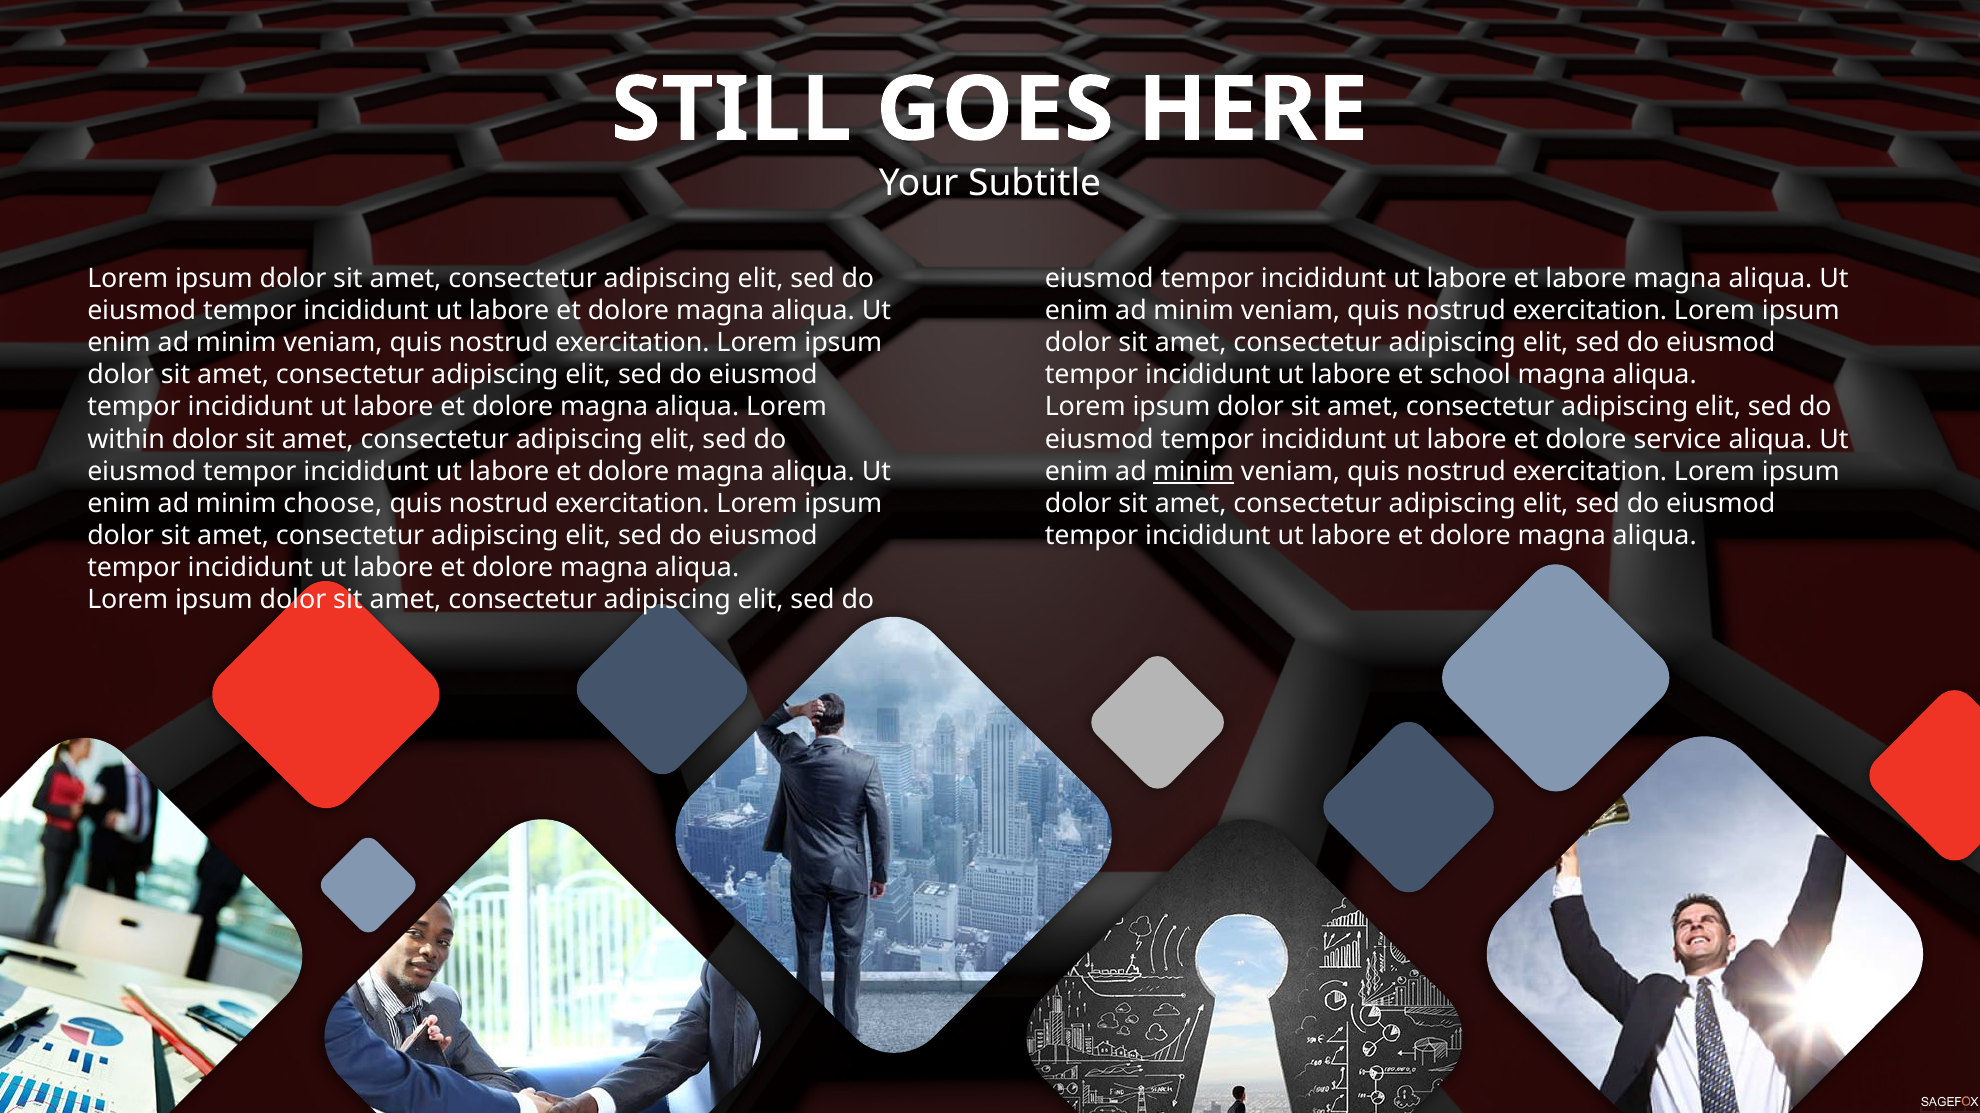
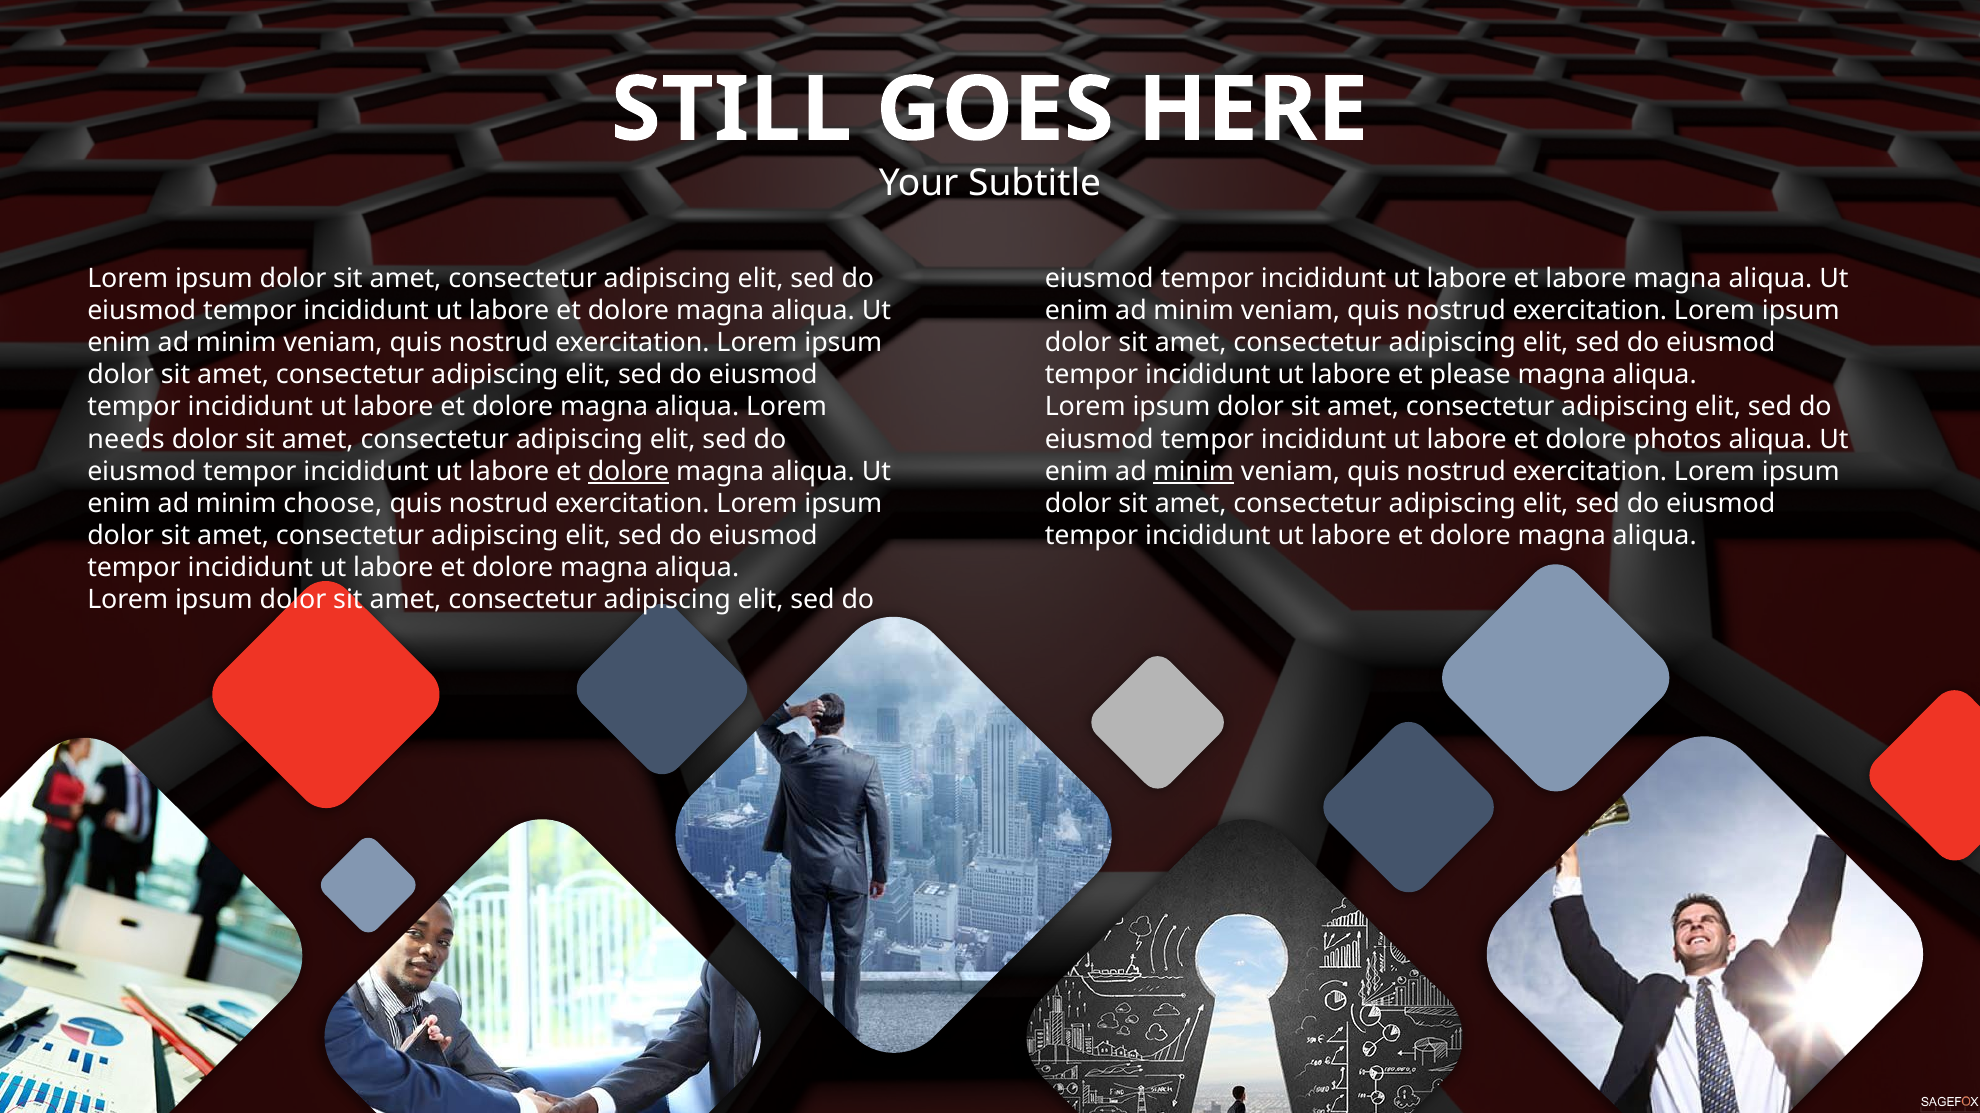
school: school -> please
within: within -> needs
service: service -> photos
dolore at (629, 472) underline: none -> present
